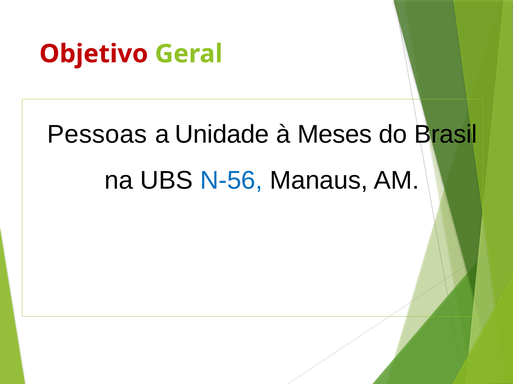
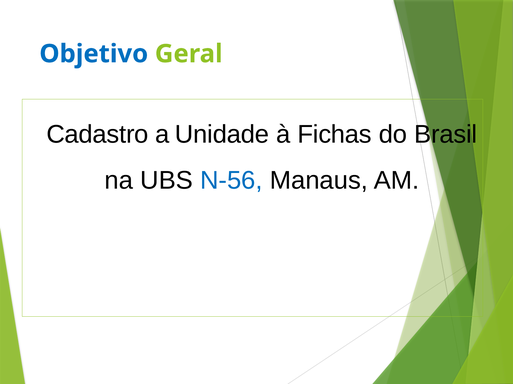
Objetivo colour: red -> blue
Pessoas: Pessoas -> Cadastro
Meses: Meses -> Fichas
